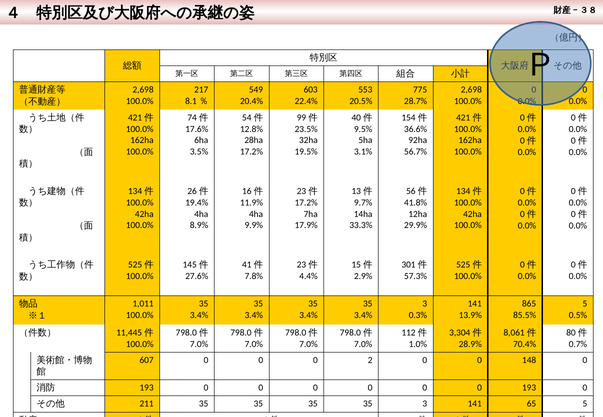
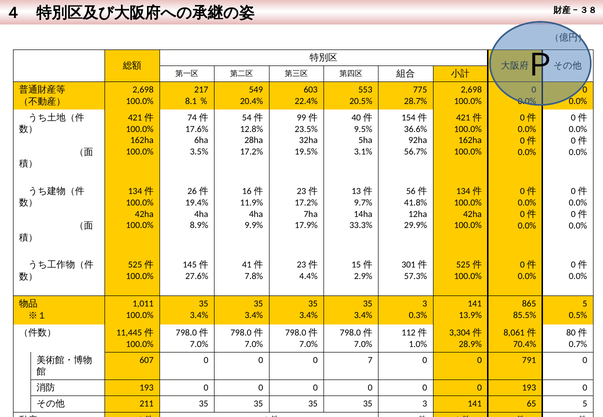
2: 2 -> 7
148: 148 -> 791
